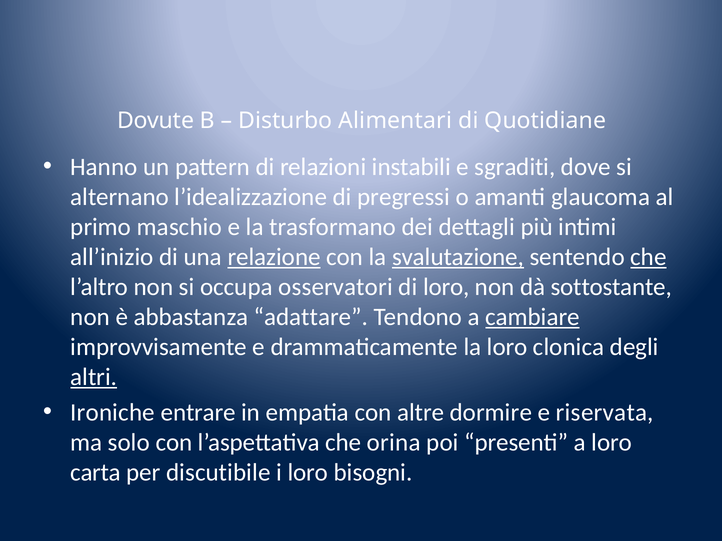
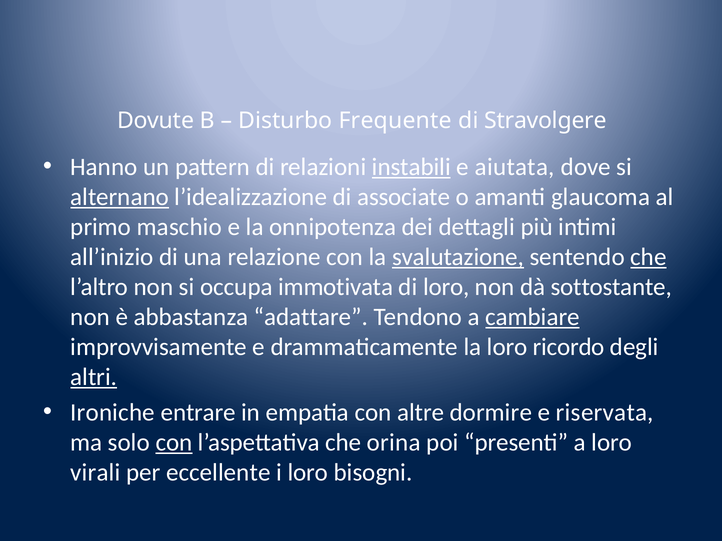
Alimentari: Alimentari -> Frequente
Quotidiane: Quotidiane -> Stravolgere
instabili underline: none -> present
sgraditi: sgraditi -> aiutata
alternano underline: none -> present
pregressi: pregressi -> associate
trasformano: trasformano -> onnipotenza
relazione underline: present -> none
osservatori: osservatori -> immotivata
clonica: clonica -> ricordo
con at (174, 443) underline: none -> present
carta: carta -> virali
discutibile: discutibile -> eccellente
